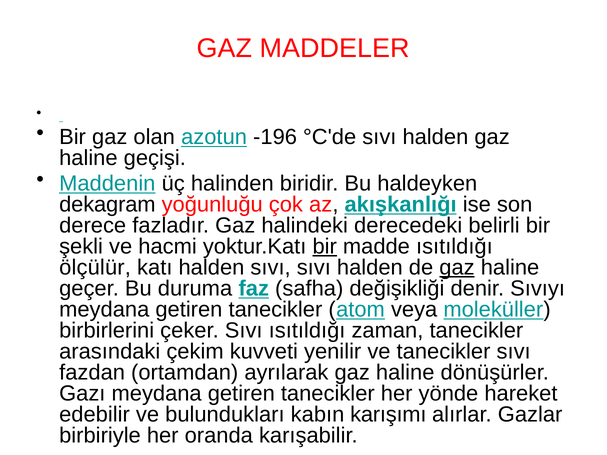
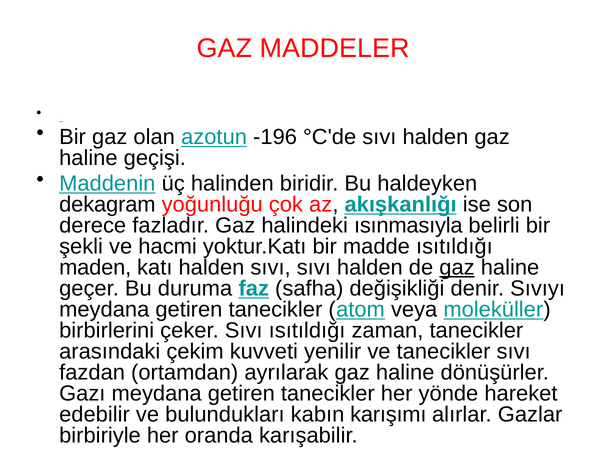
derecedeki: derecedeki -> ısınmasıyla
bir at (325, 247) underline: present -> none
ölçülür: ölçülür -> maden
